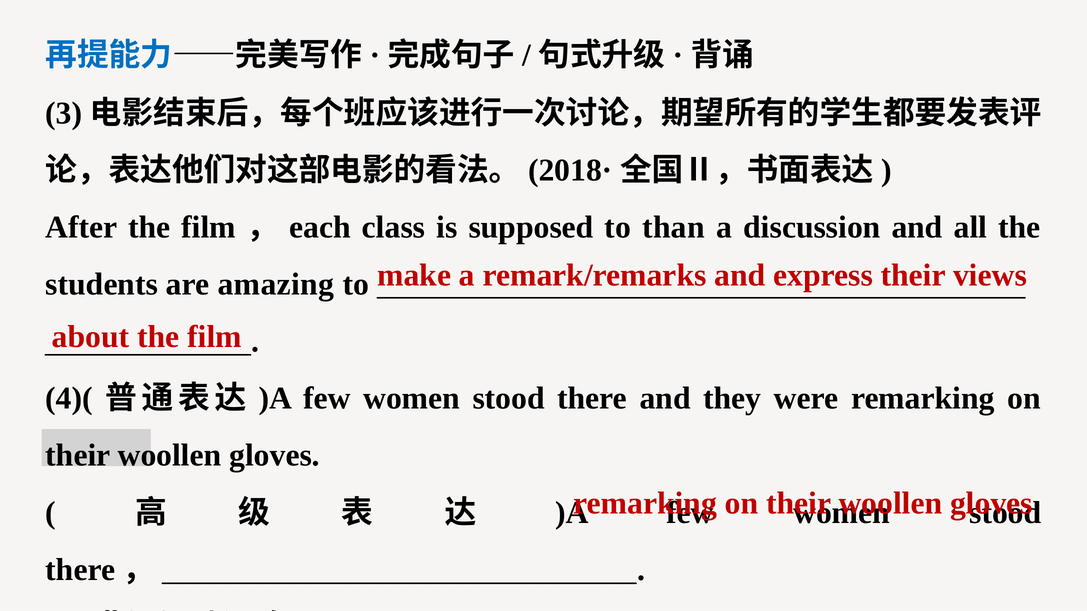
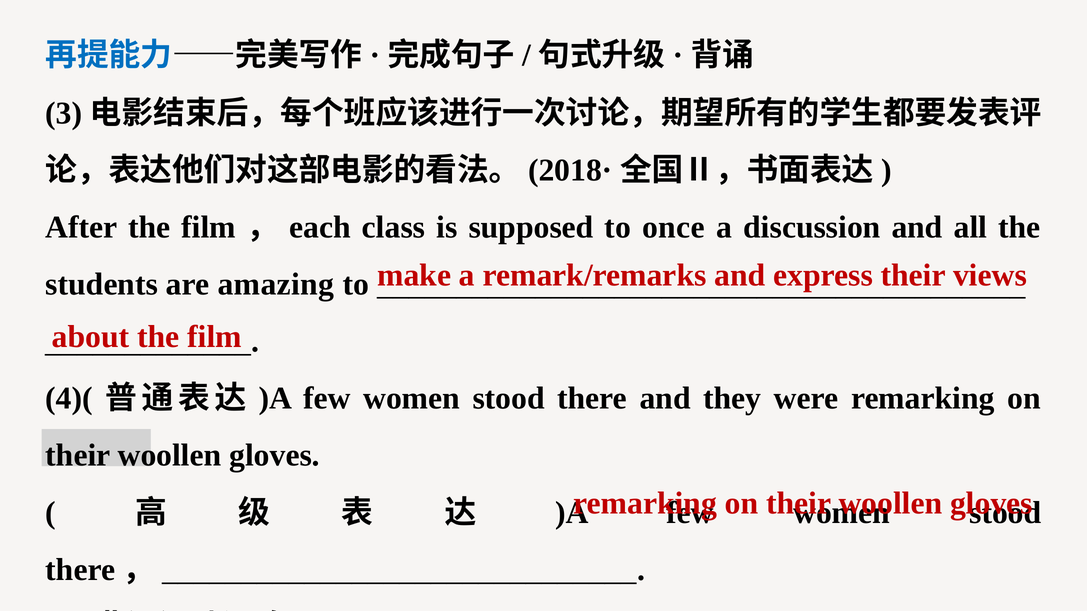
than: than -> once
